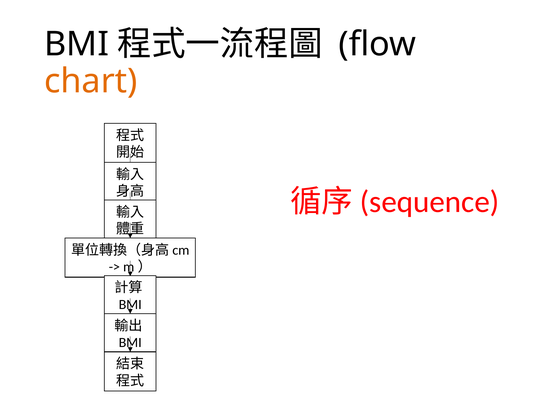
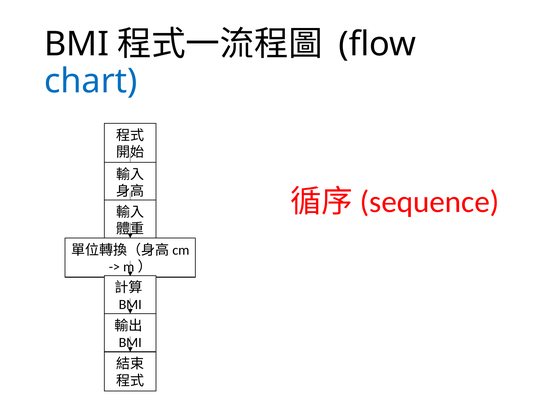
chart colour: orange -> blue
